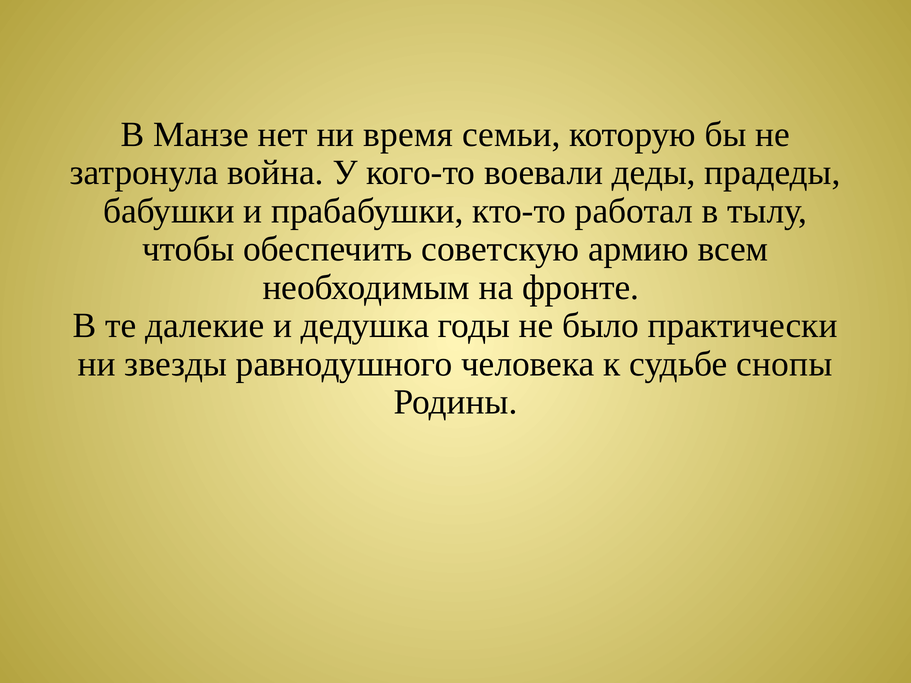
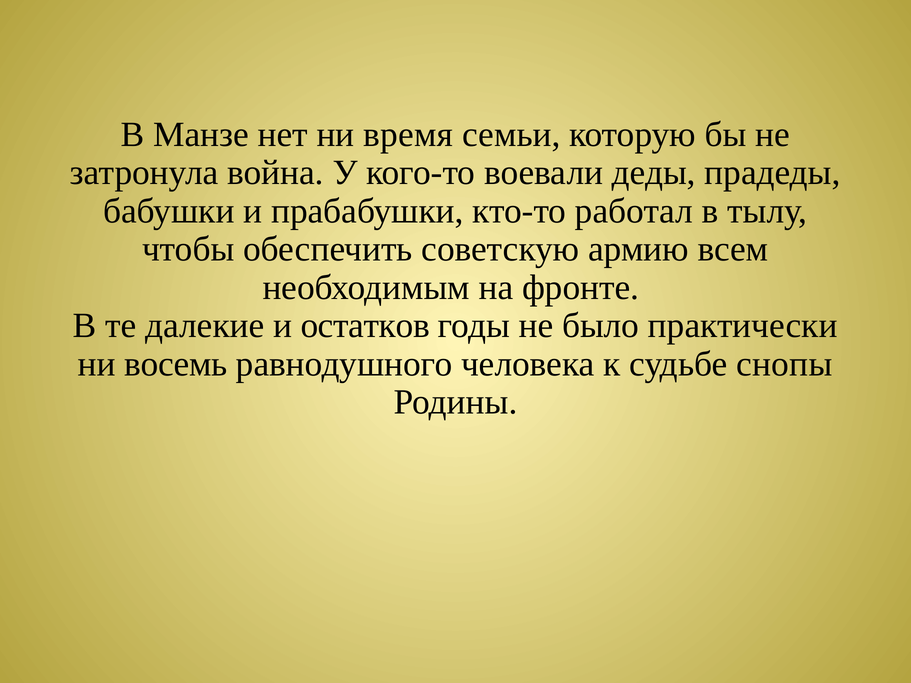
дедушка: дедушка -> остатков
звезды: звезды -> восемь
